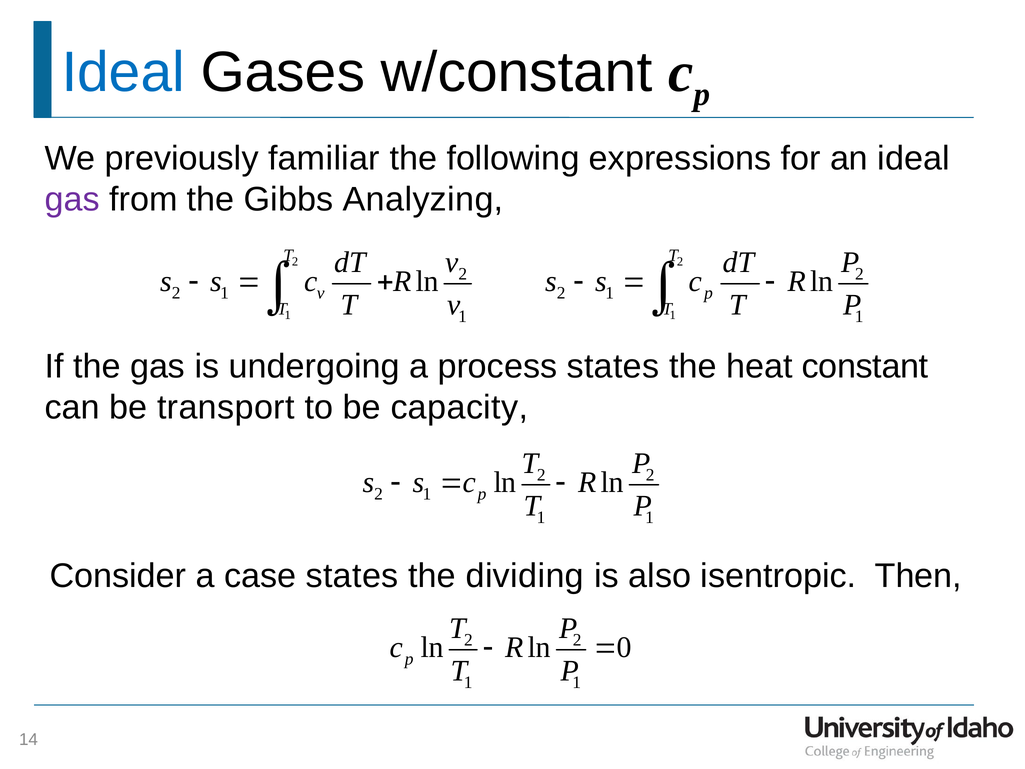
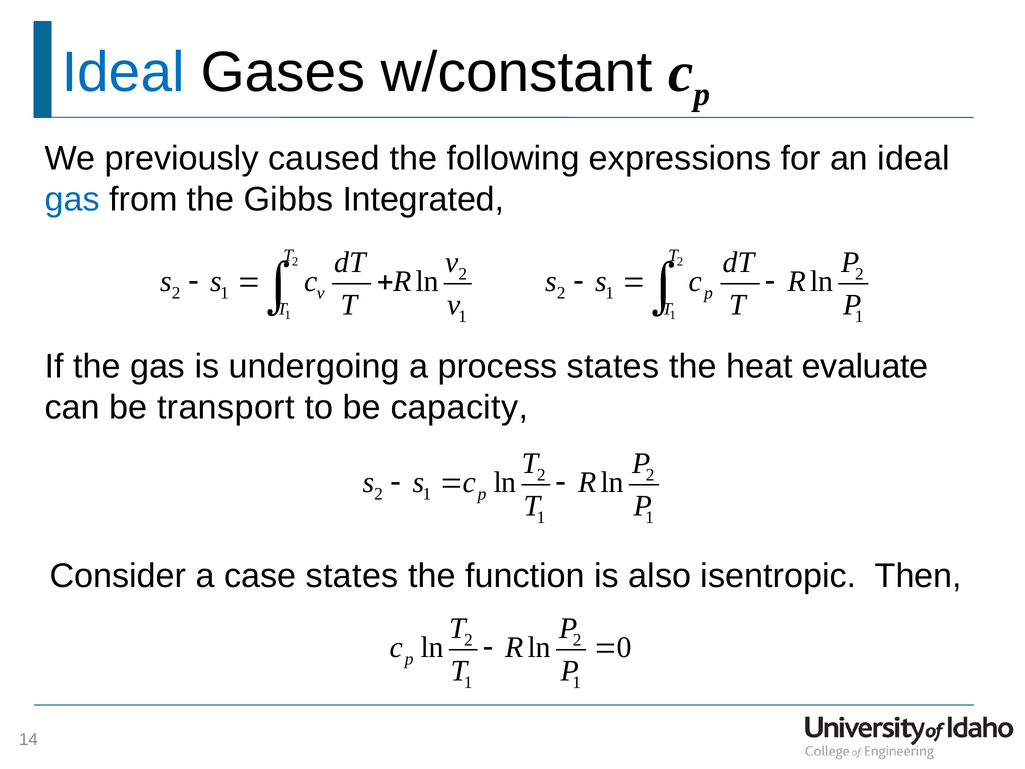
familiar: familiar -> caused
gas at (72, 199) colour: purple -> blue
Analyzing: Analyzing -> Integrated
constant: constant -> evaluate
dividing: dividing -> function
